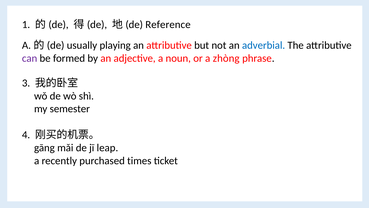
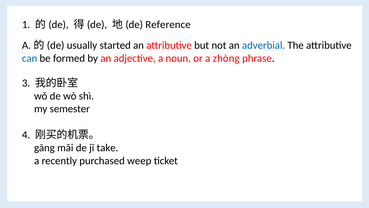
playing: playing -> started
can colour: purple -> blue
leap: leap -> take
times: times -> weep
